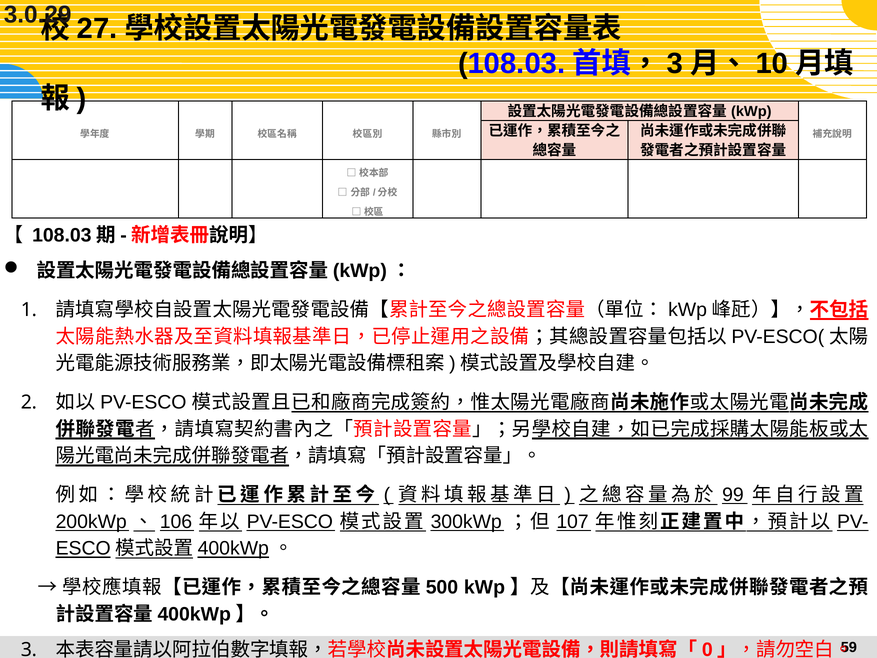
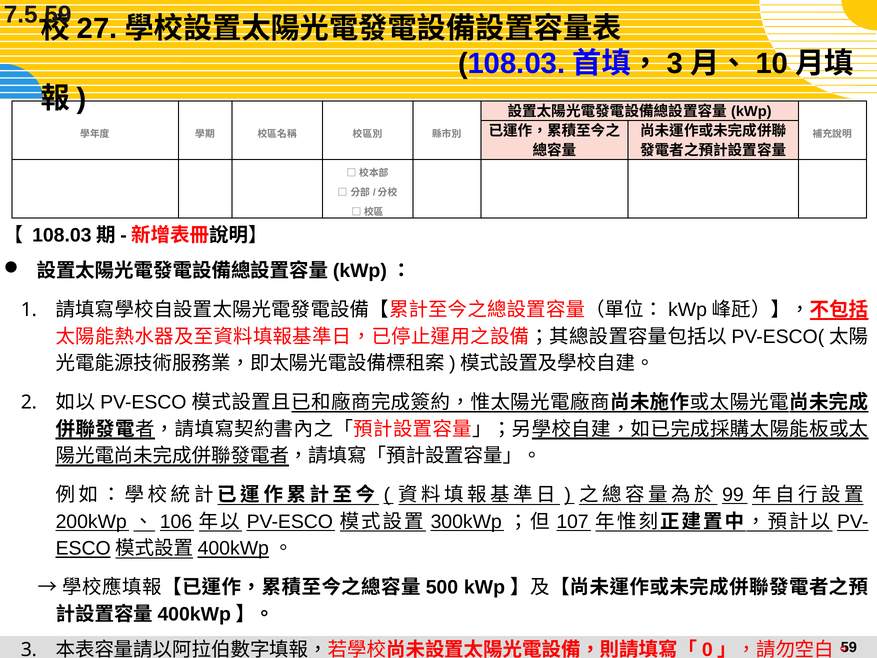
3.0.29: 3.0.29 -> 7.5.59
